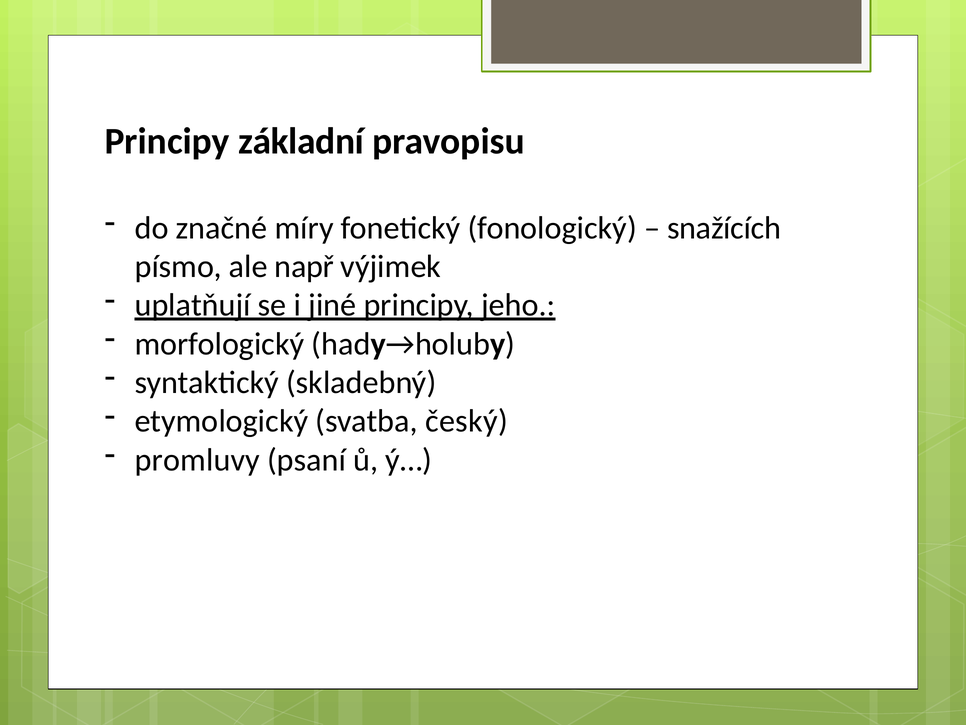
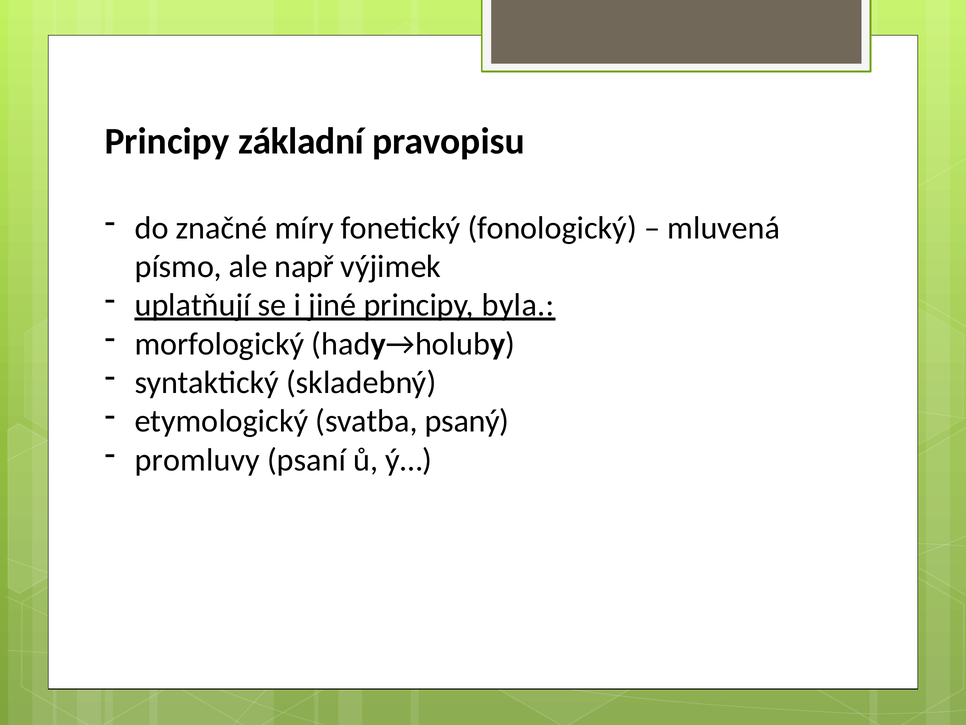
snažících: snažících -> mluvená
jeho: jeho -> byla
český: český -> psaný
